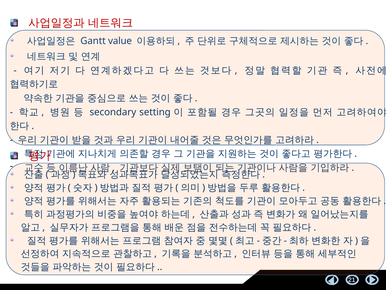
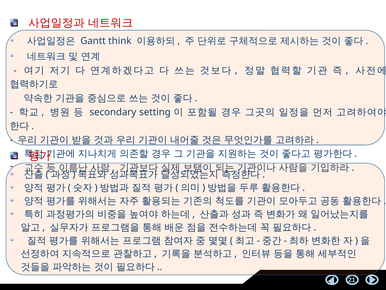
value: value -> think
